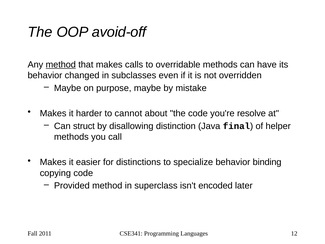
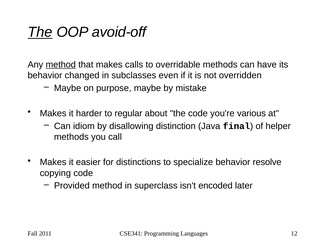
The at (40, 32) underline: none -> present
cannot: cannot -> regular
resolve: resolve -> various
struct: struct -> idiom
binding: binding -> resolve
